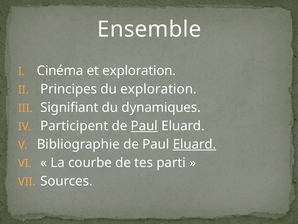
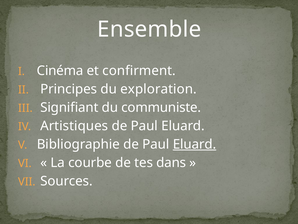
et exploration: exploration -> confirment
dynamiques: dynamiques -> communiste
Participent: Participent -> Artistiques
Paul at (144, 126) underline: present -> none
parti: parti -> dans
